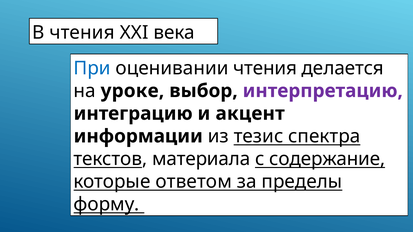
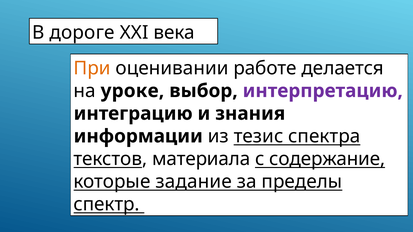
В чтения: чтения -> дороге
При colour: blue -> orange
оценивании чтения: чтения -> работе
акцент: акцент -> знания
ответом: ответом -> задание
форму: форму -> спектр
